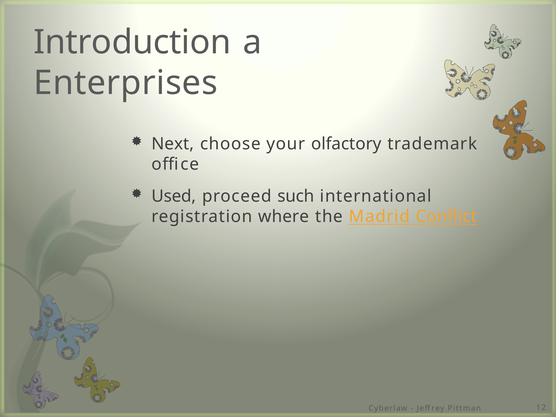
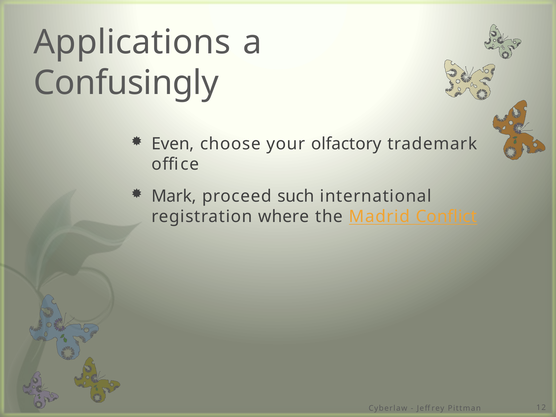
Introduction: Introduction -> Applications
Enterprises: Enterprises -> Confusingly
Next: Next -> Even
Used: Used -> Mark
